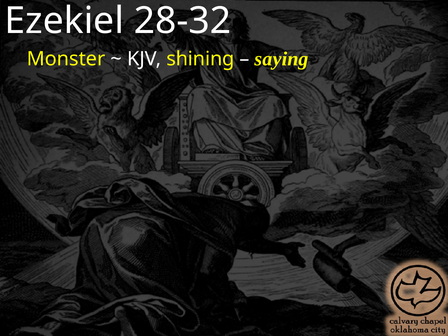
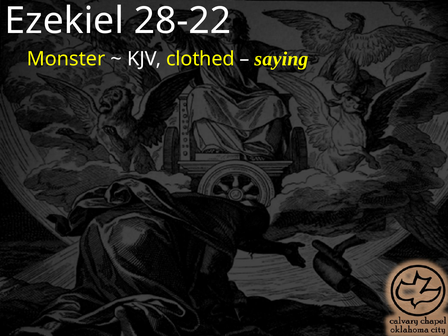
28-32: 28-32 -> 28-22
shining: shining -> clothed
